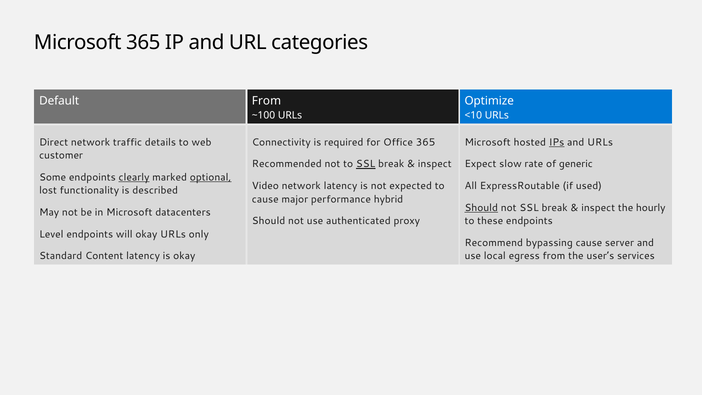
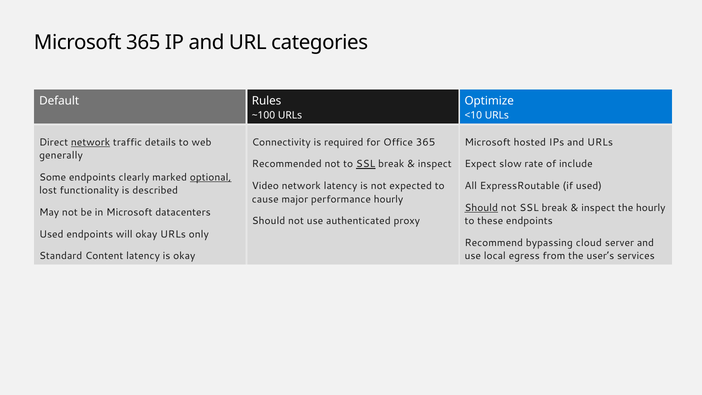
Default From: From -> Rules
network at (91, 142) underline: none -> present
IPs underline: present -> none
customer: customer -> generally
generic: generic -> include
clearly underline: present -> none
performance hybrid: hybrid -> hourly
Level at (51, 234): Level -> Used
bypassing cause: cause -> cloud
